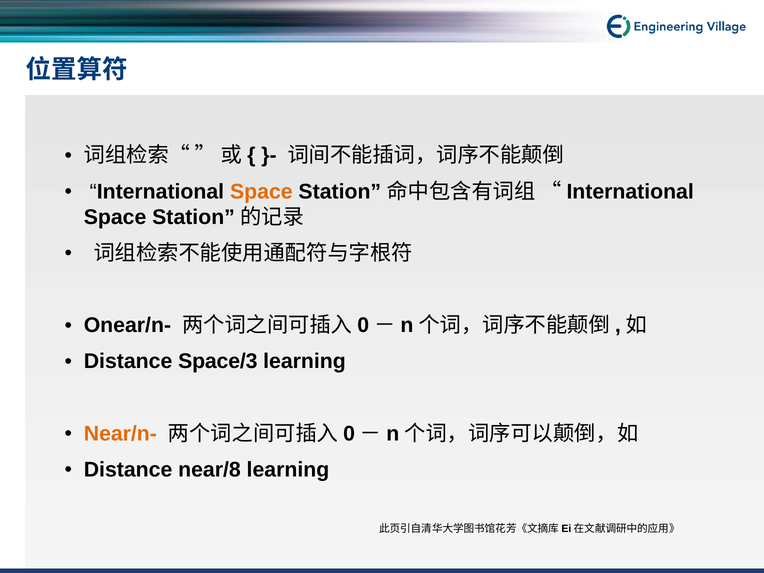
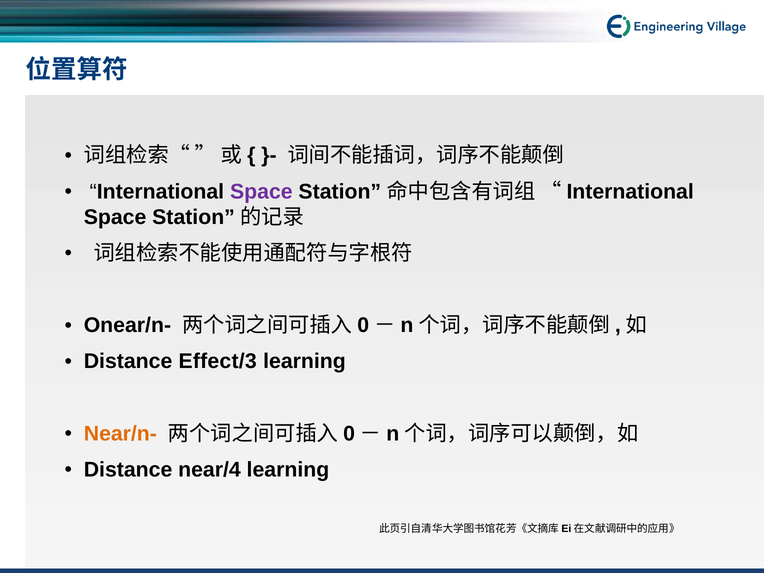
Space at (261, 192) colour: orange -> purple
Space/3: Space/3 -> Effect/3
near/8: near/8 -> near/4
